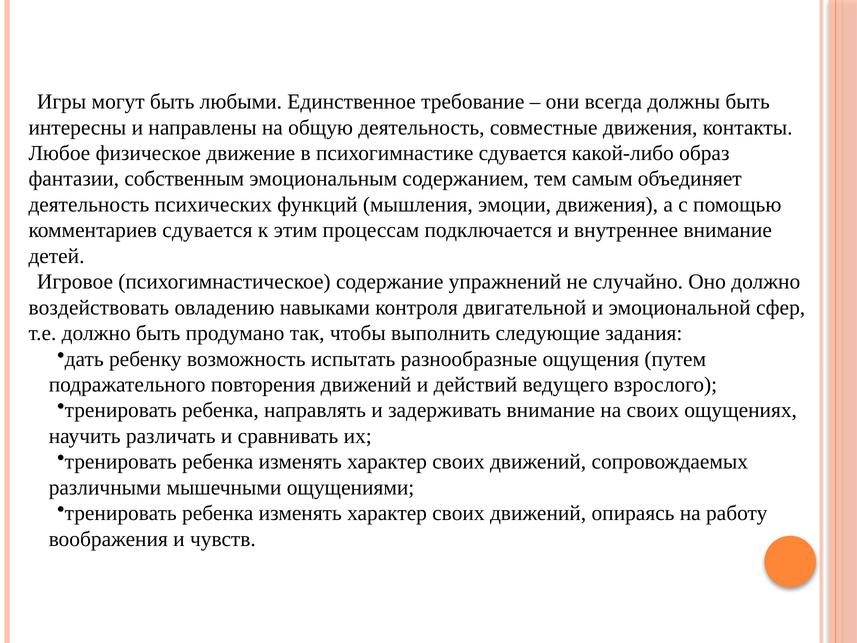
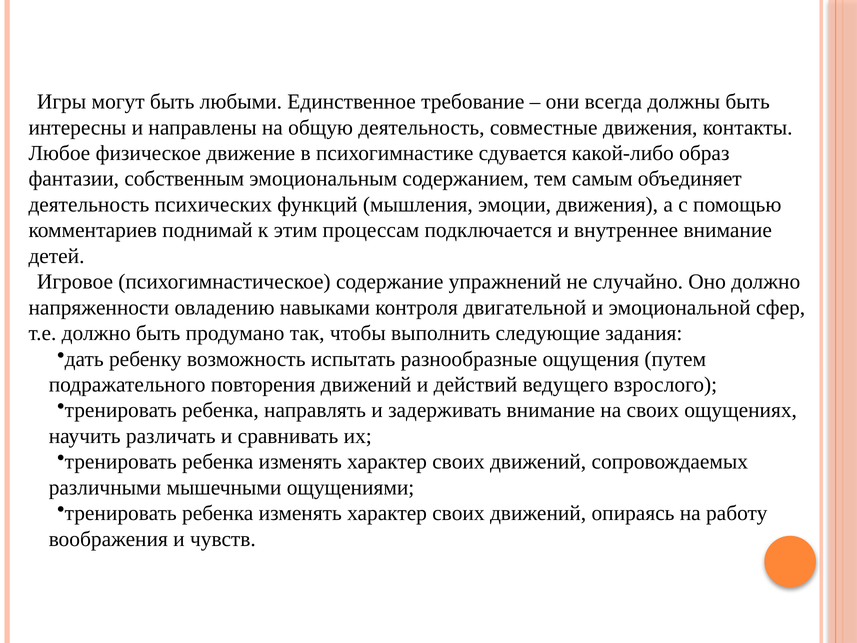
комментариев сдувается: сдувается -> поднимай
воздействовать: воздействовать -> напряженности
